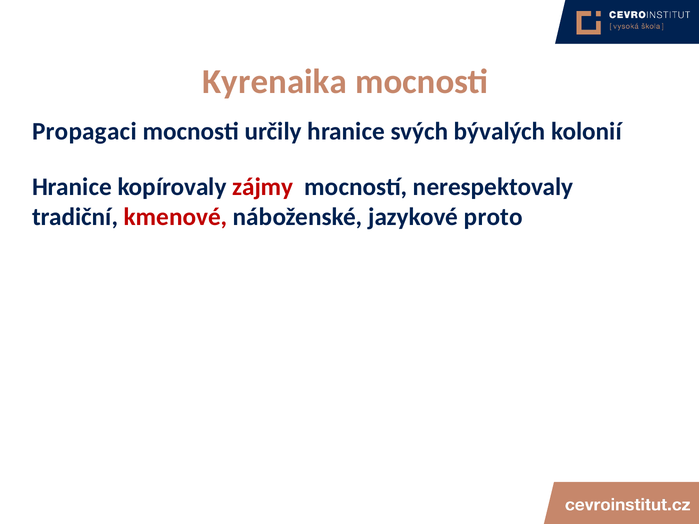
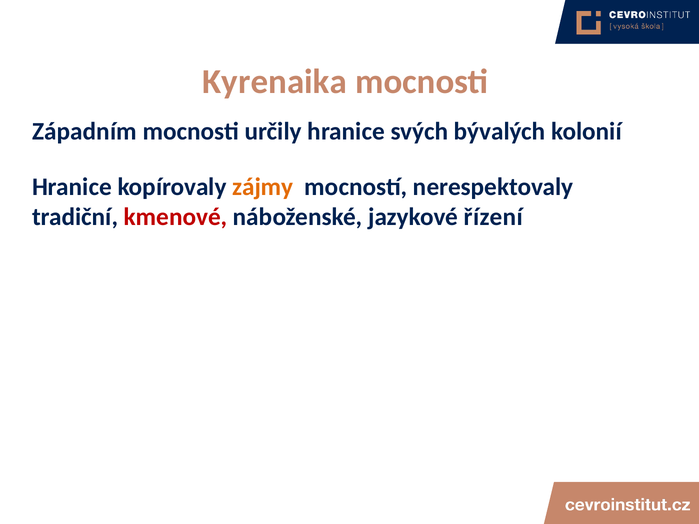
Propagaci: Propagaci -> Západním
zájmy colour: red -> orange
proto: proto -> řízení
